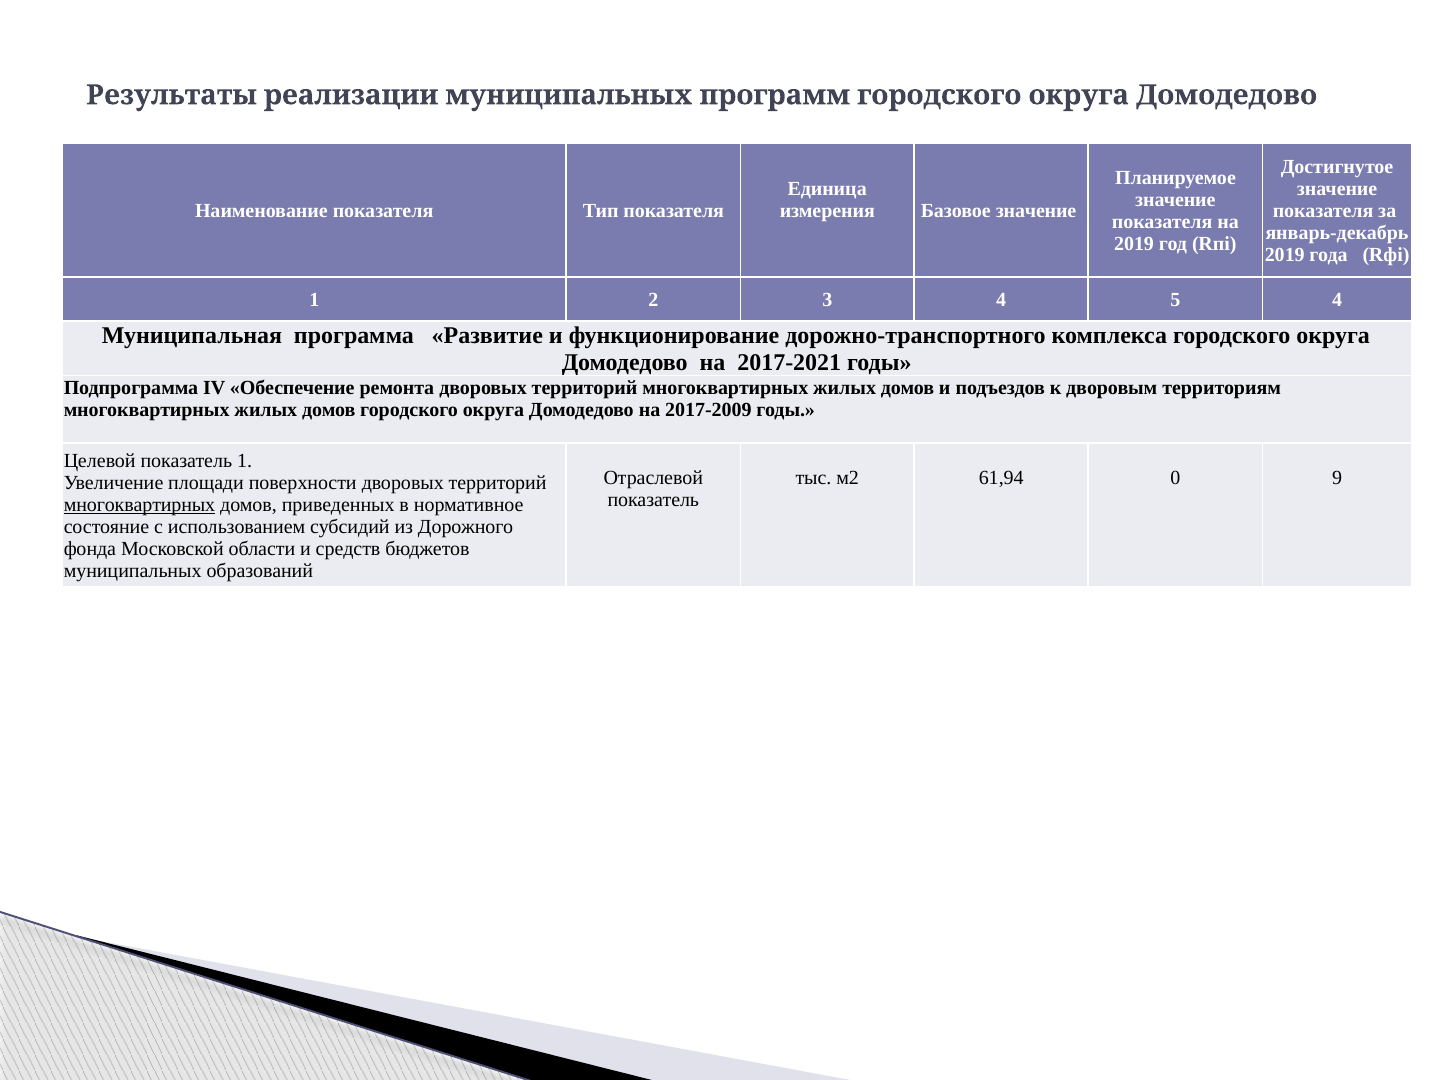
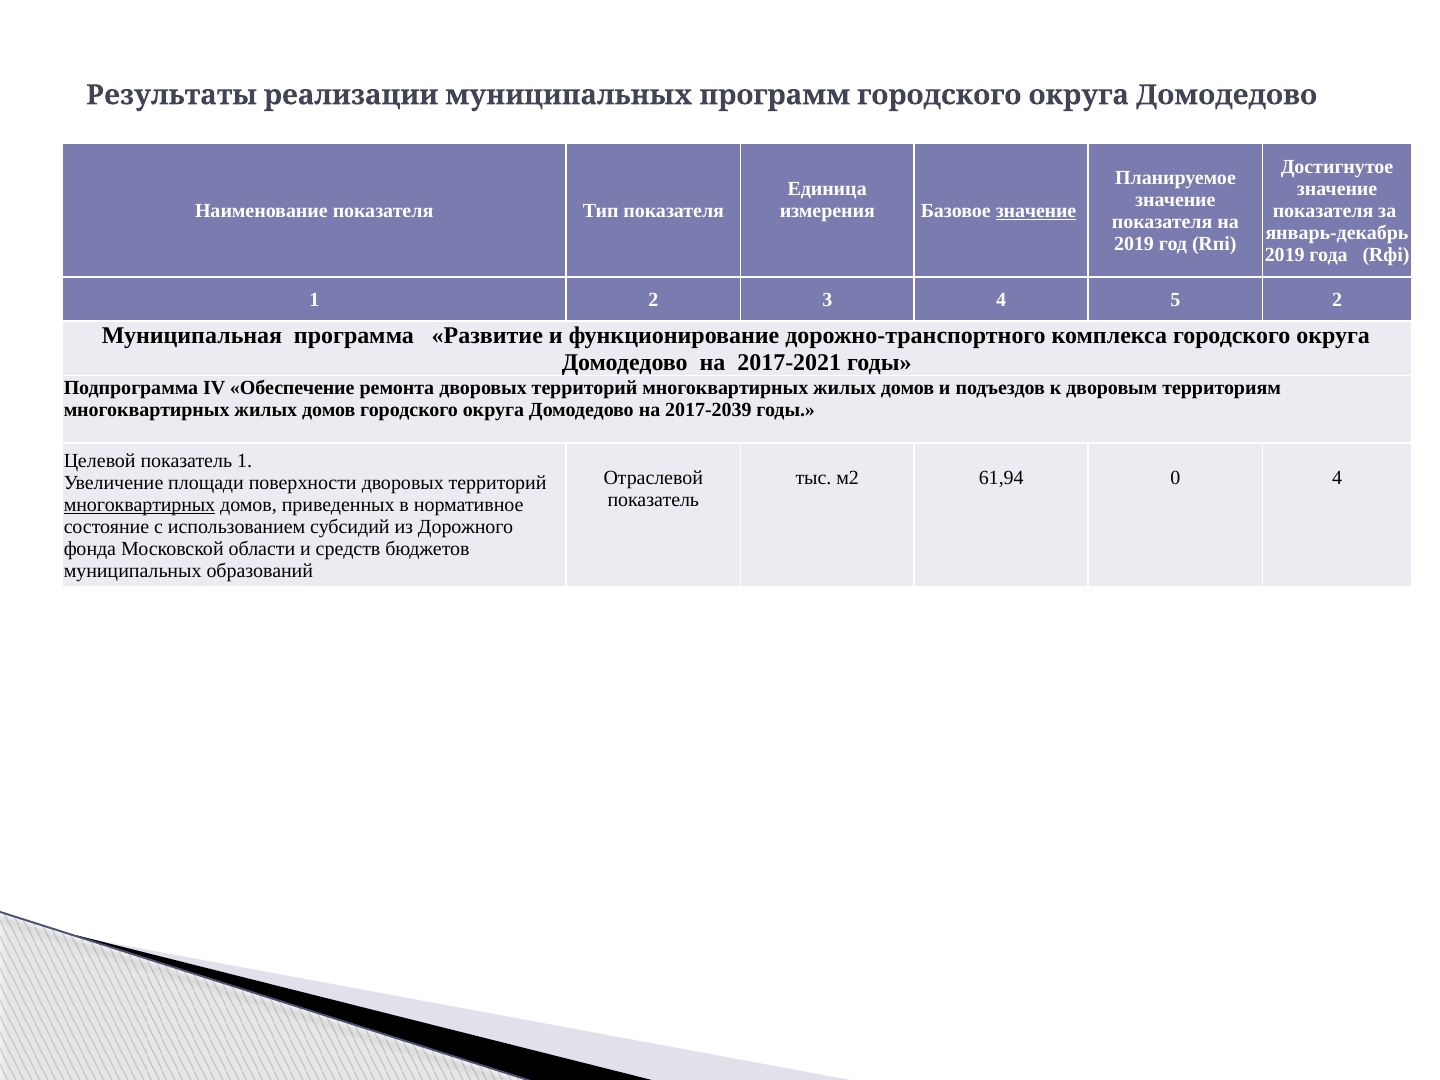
значение at (1036, 211) underline: none -> present
5 4: 4 -> 2
2017-2009: 2017-2009 -> 2017-2039
0 9: 9 -> 4
